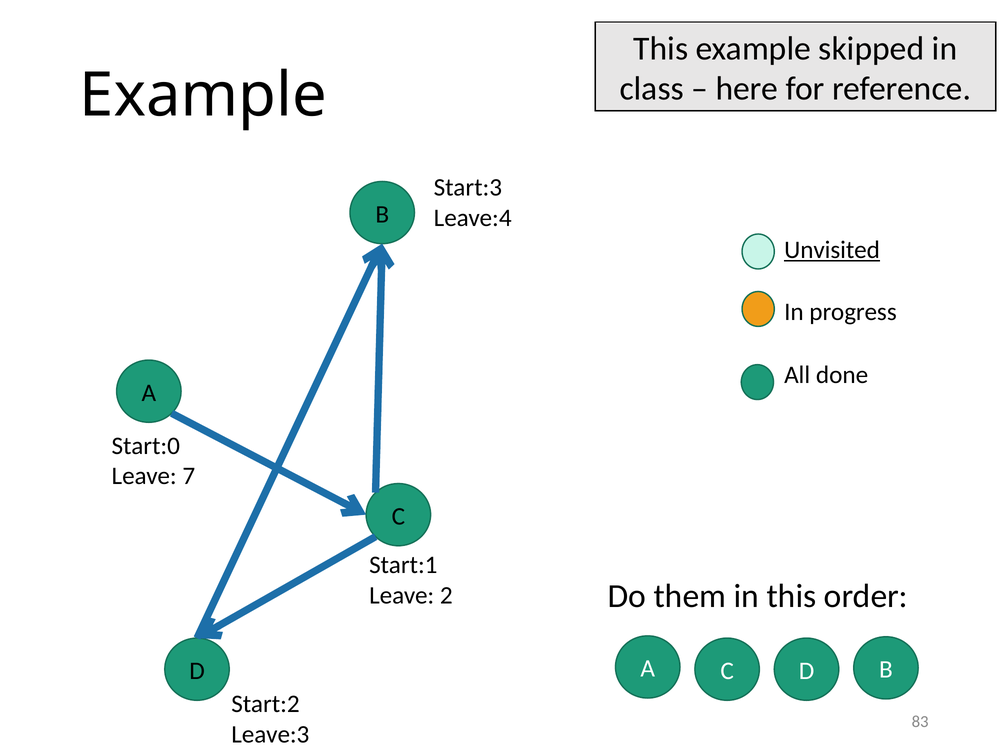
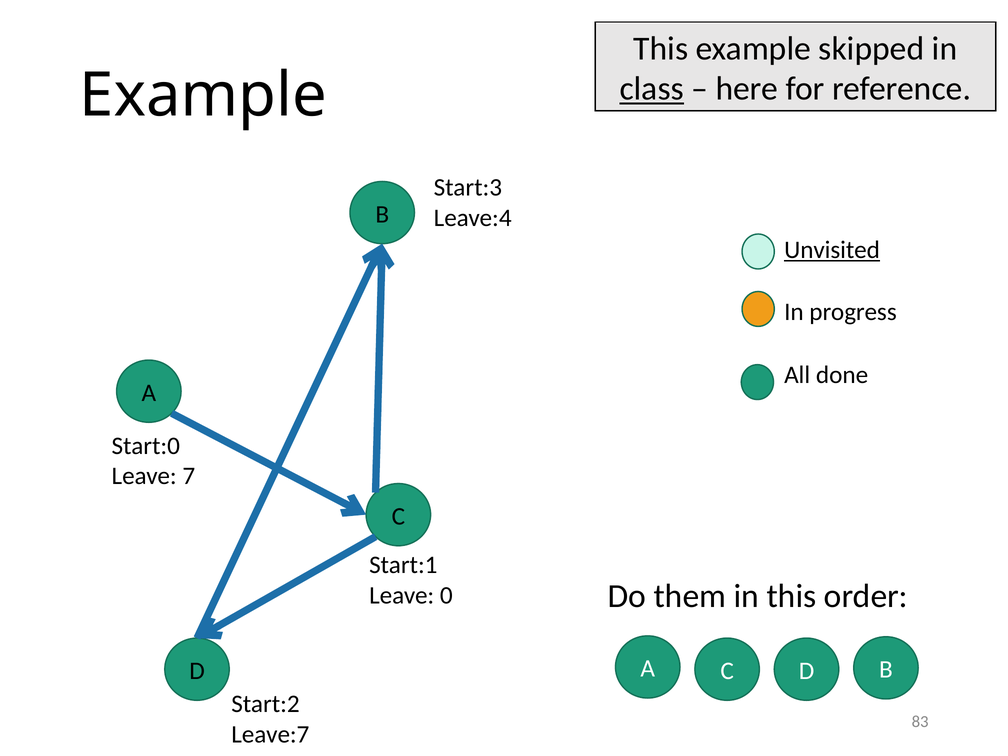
class underline: none -> present
2: 2 -> 0
Leave:3: Leave:3 -> Leave:7
